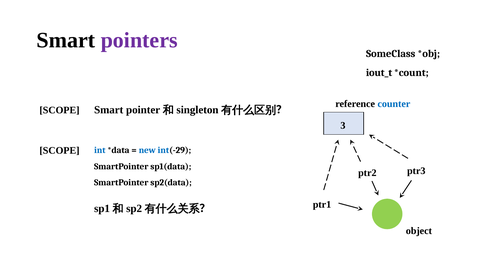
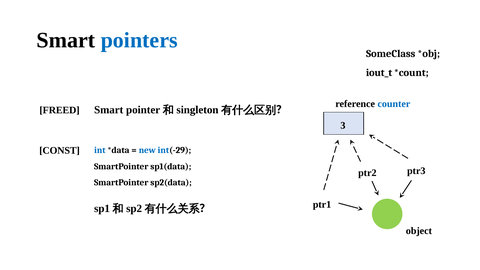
pointers colour: purple -> blue
SCOPE at (60, 110): SCOPE -> FREED
SCOPE at (60, 151): SCOPE -> CONST
